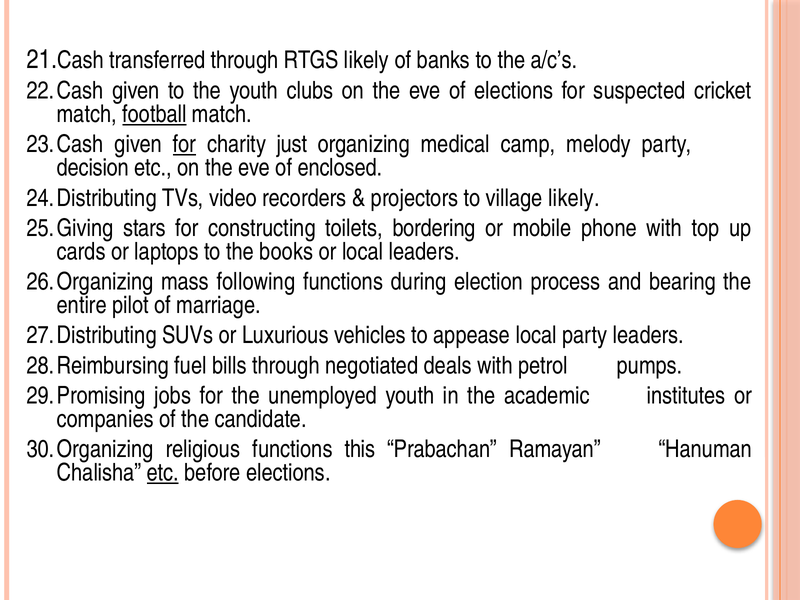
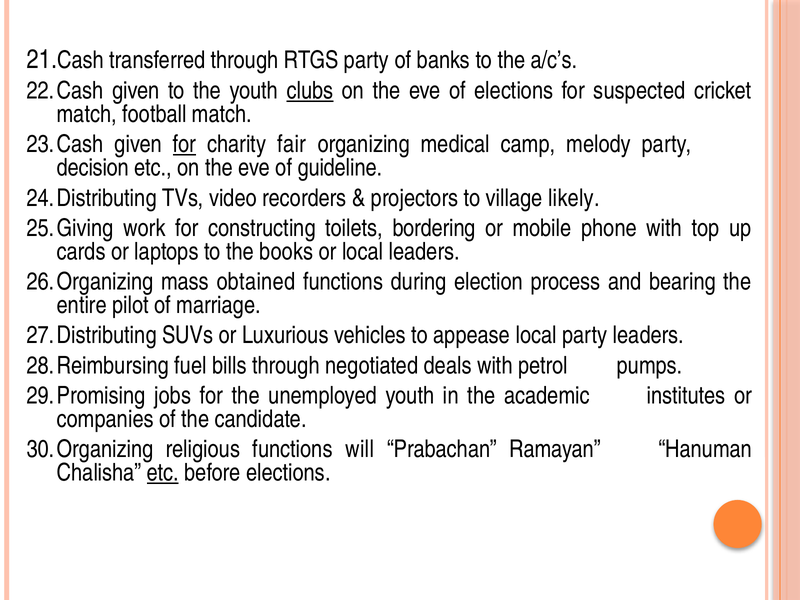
RTGS likely: likely -> party
clubs underline: none -> present
football underline: present -> none
just: just -> fair
enclosed: enclosed -> guideline
stars: stars -> work
following: following -> obtained
this: this -> will
